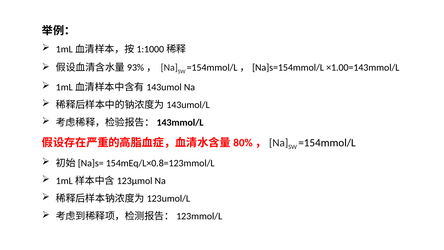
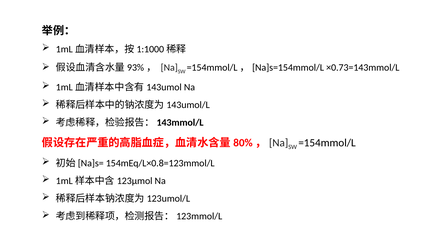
×1.00=143mmol/L: ×1.00=143mmol/L -> ×0.73=143mmol/L
